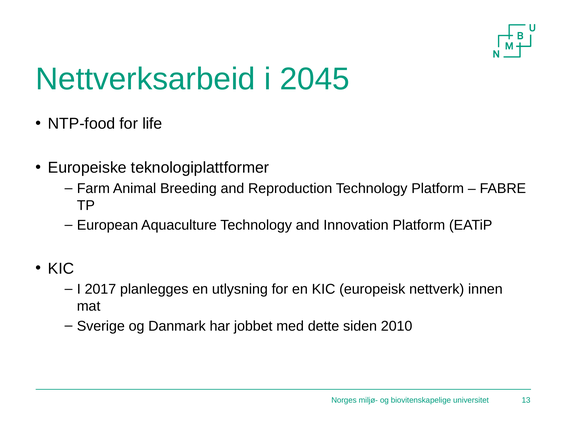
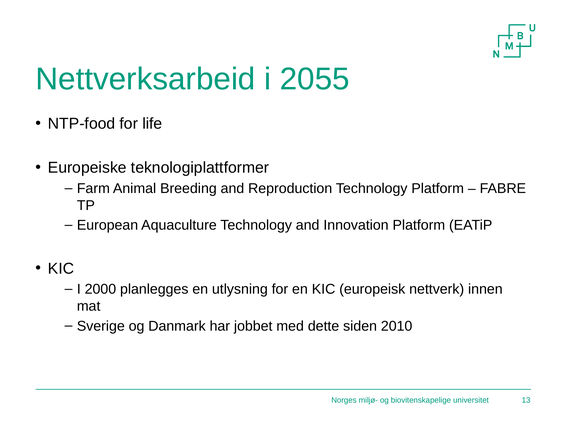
2045: 2045 -> 2055
2017: 2017 -> 2000
